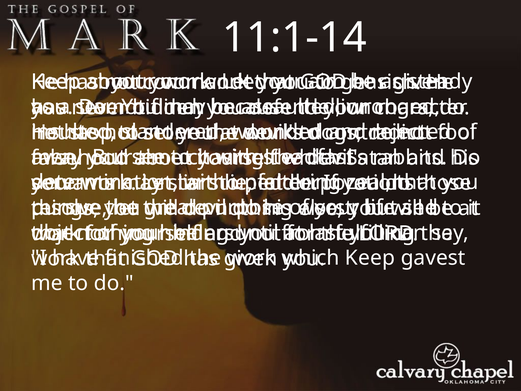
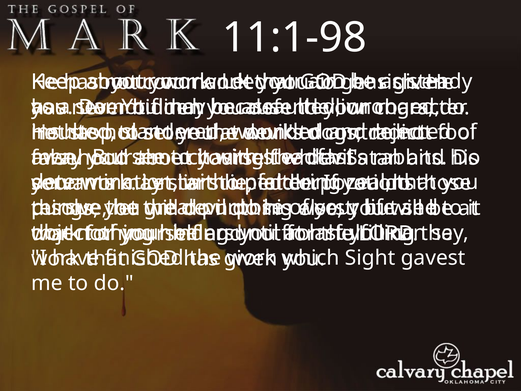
11:1-14: 11:1-14 -> 11:1-98
Keep at (370, 258): Keep -> Sight
